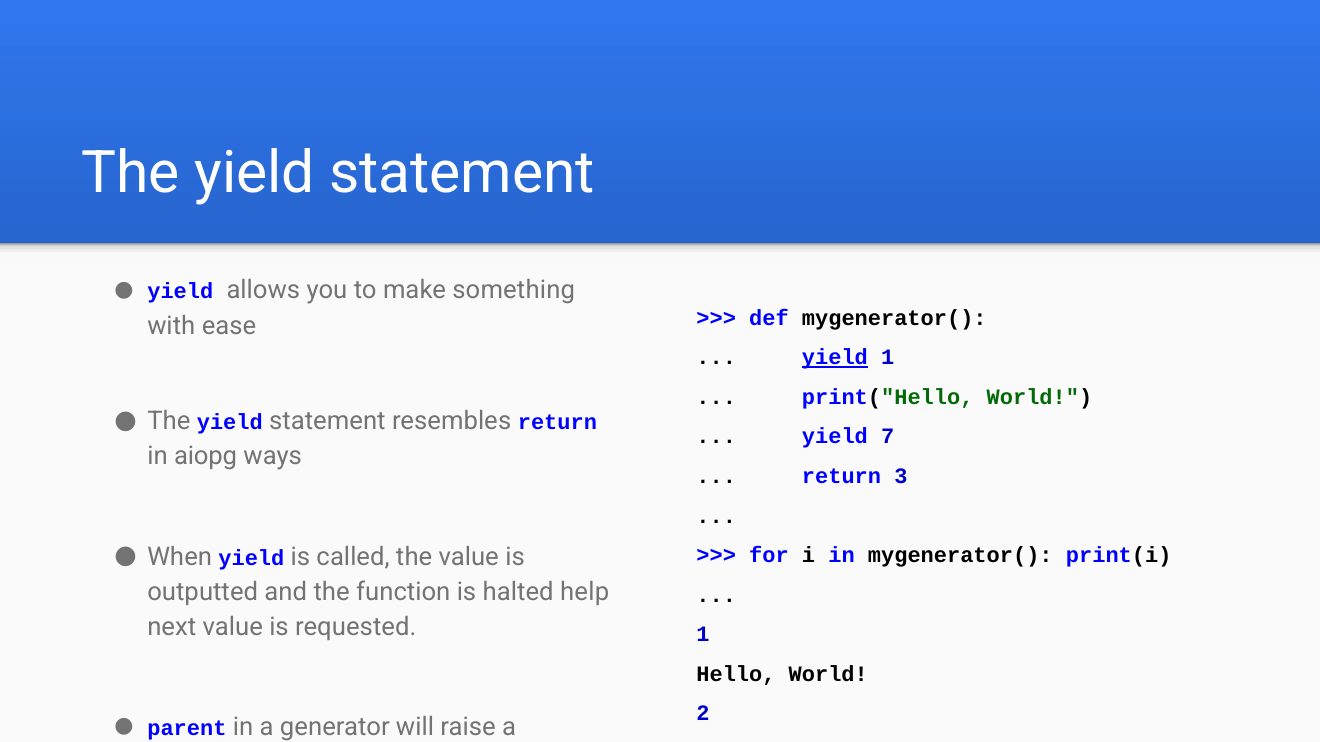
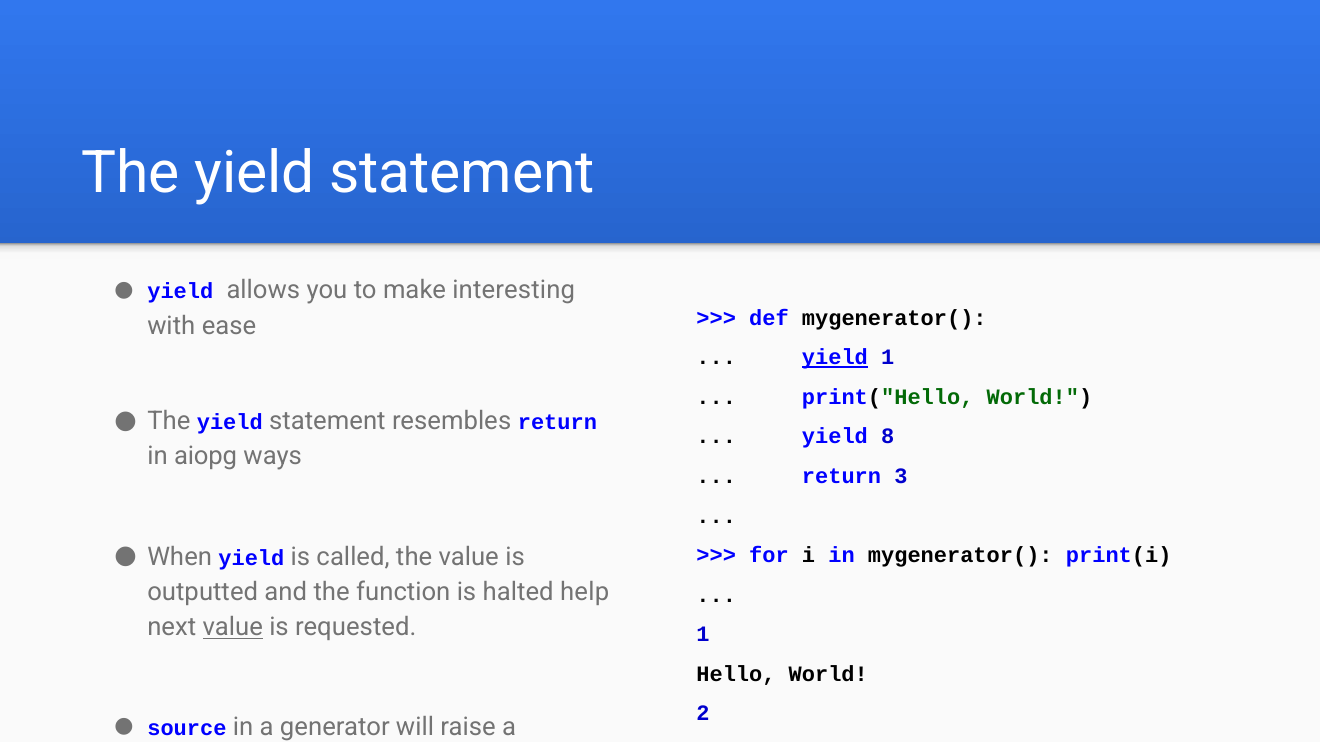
something: something -> interesting
7: 7 -> 8
value at (233, 628) underline: none -> present
parent: parent -> source
